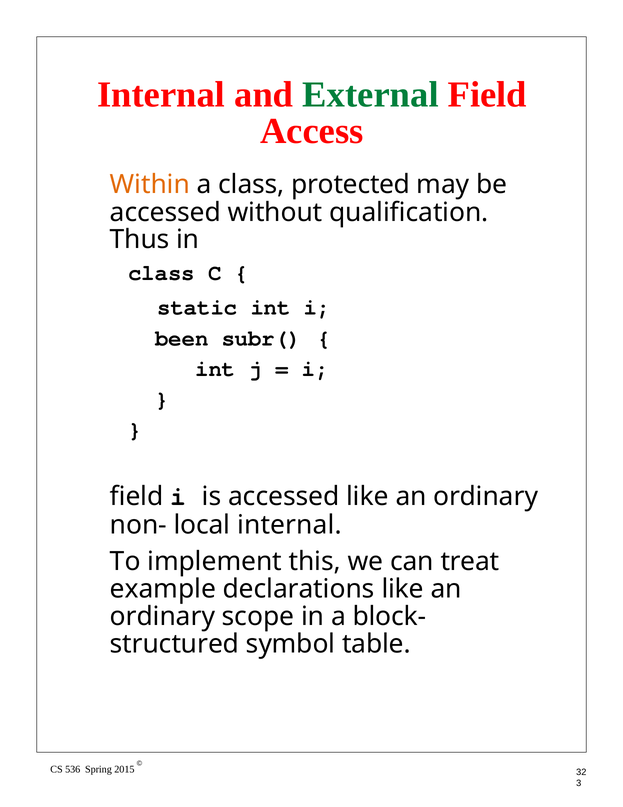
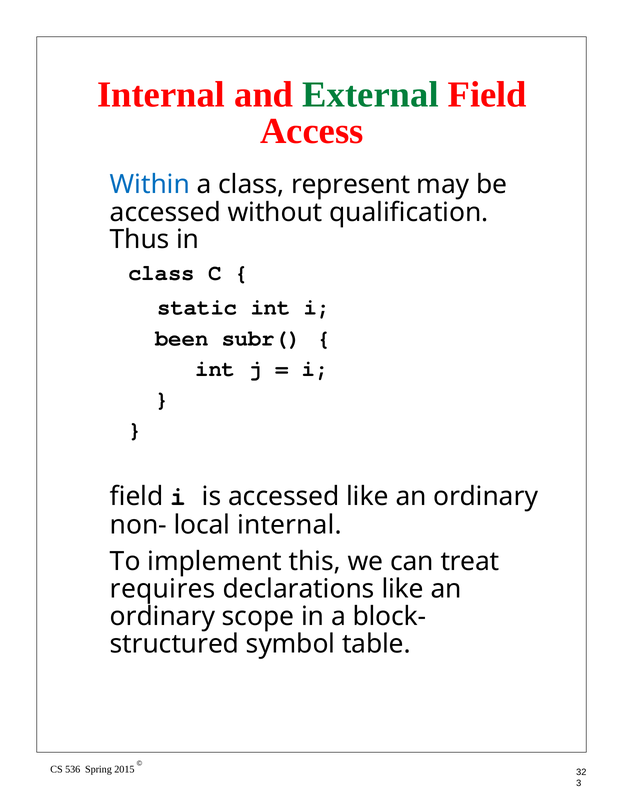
Within colour: orange -> blue
protected: protected -> represent
example: example -> requires
